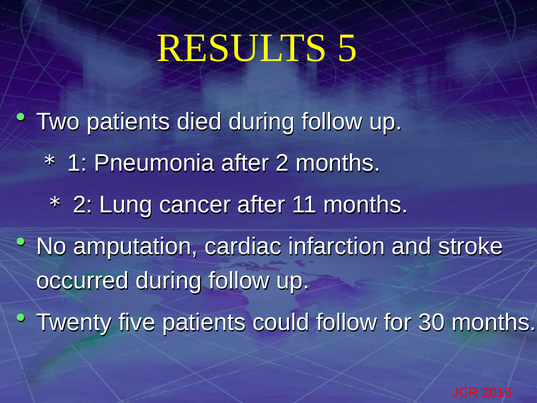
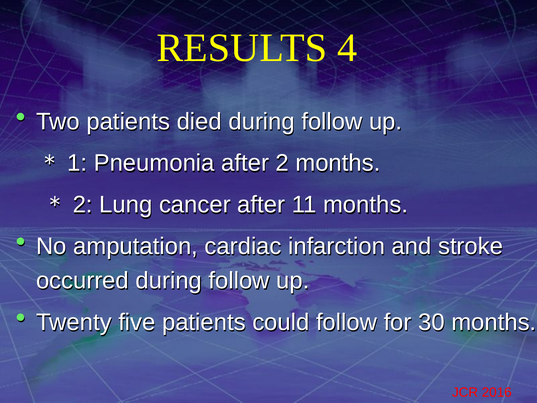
5: 5 -> 4
